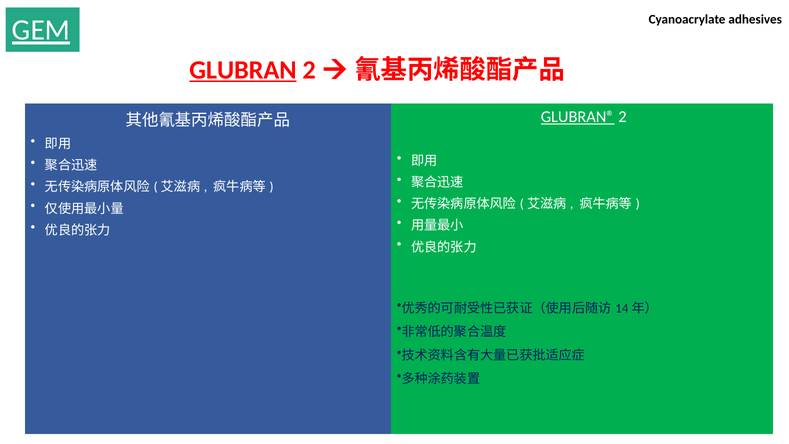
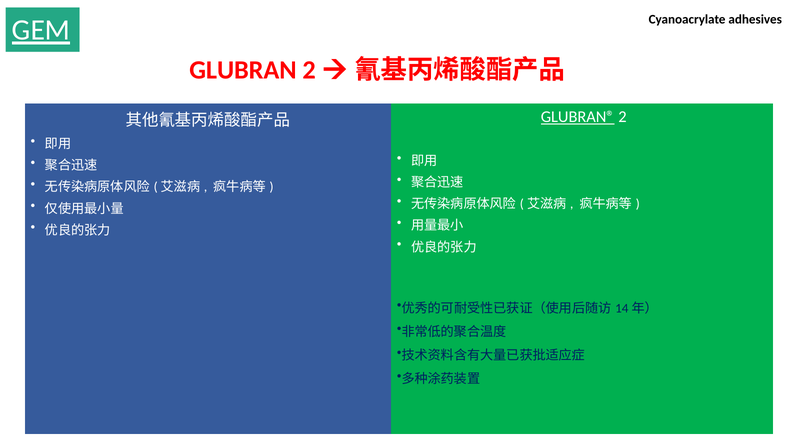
GLUBRAN underline: present -> none
